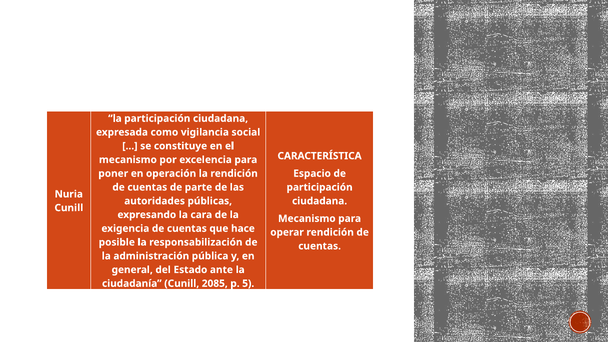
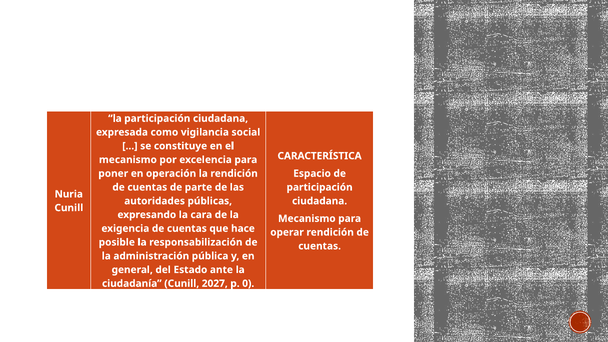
2085: 2085 -> 2027
5: 5 -> 0
